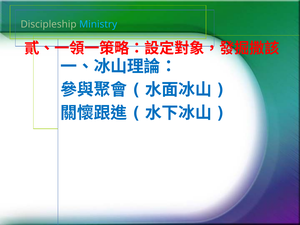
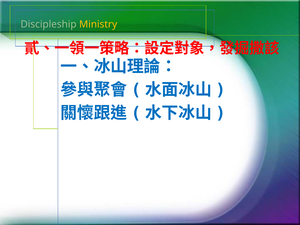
Ministry colour: light blue -> yellow
